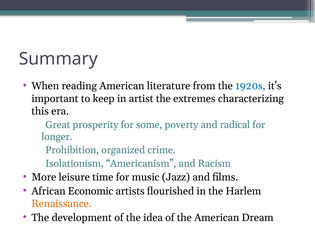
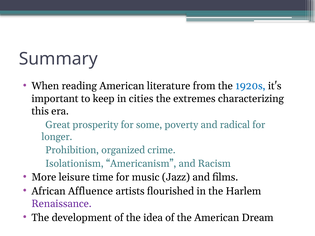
artist: artist -> cities
Economic: Economic -> Affluence
Renaissance colour: orange -> purple
